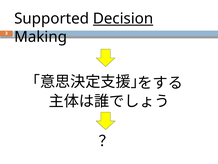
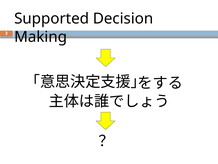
Decision underline: present -> none
